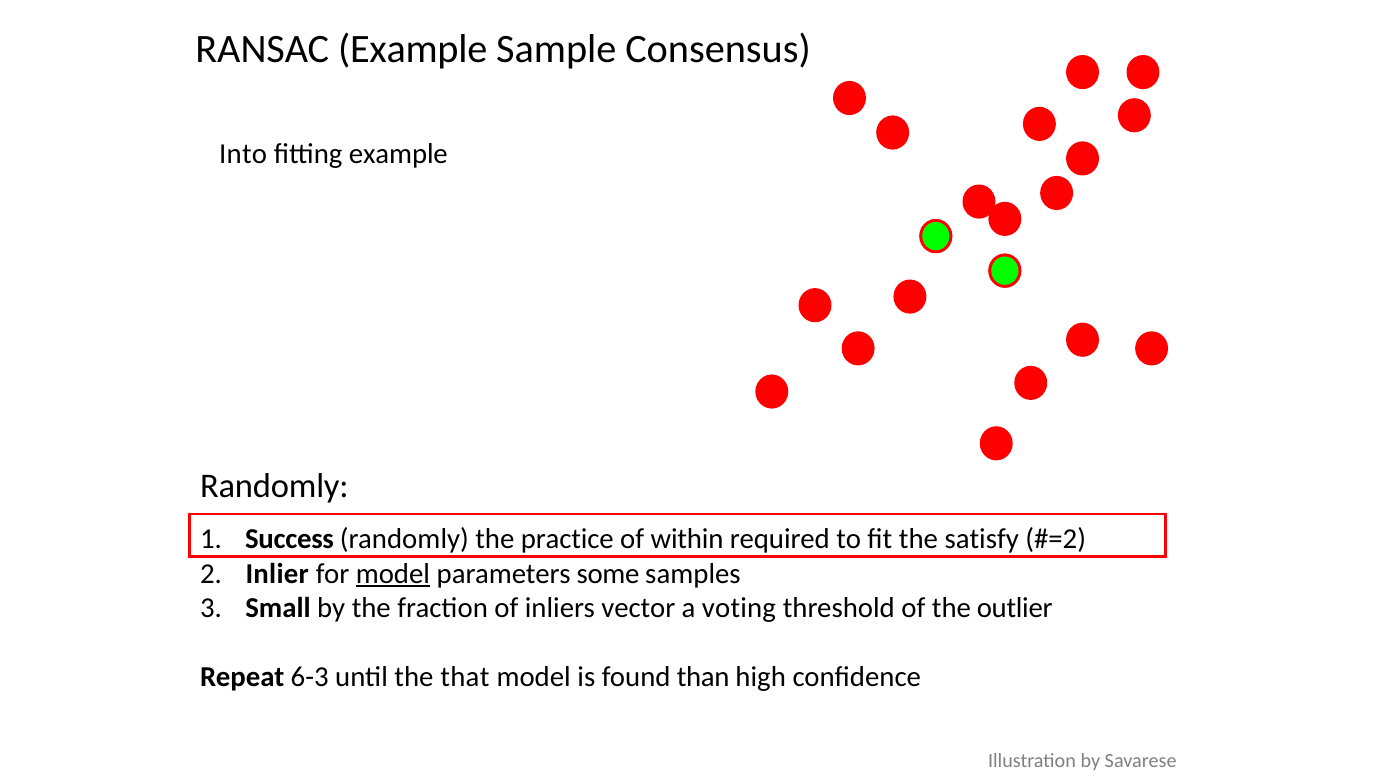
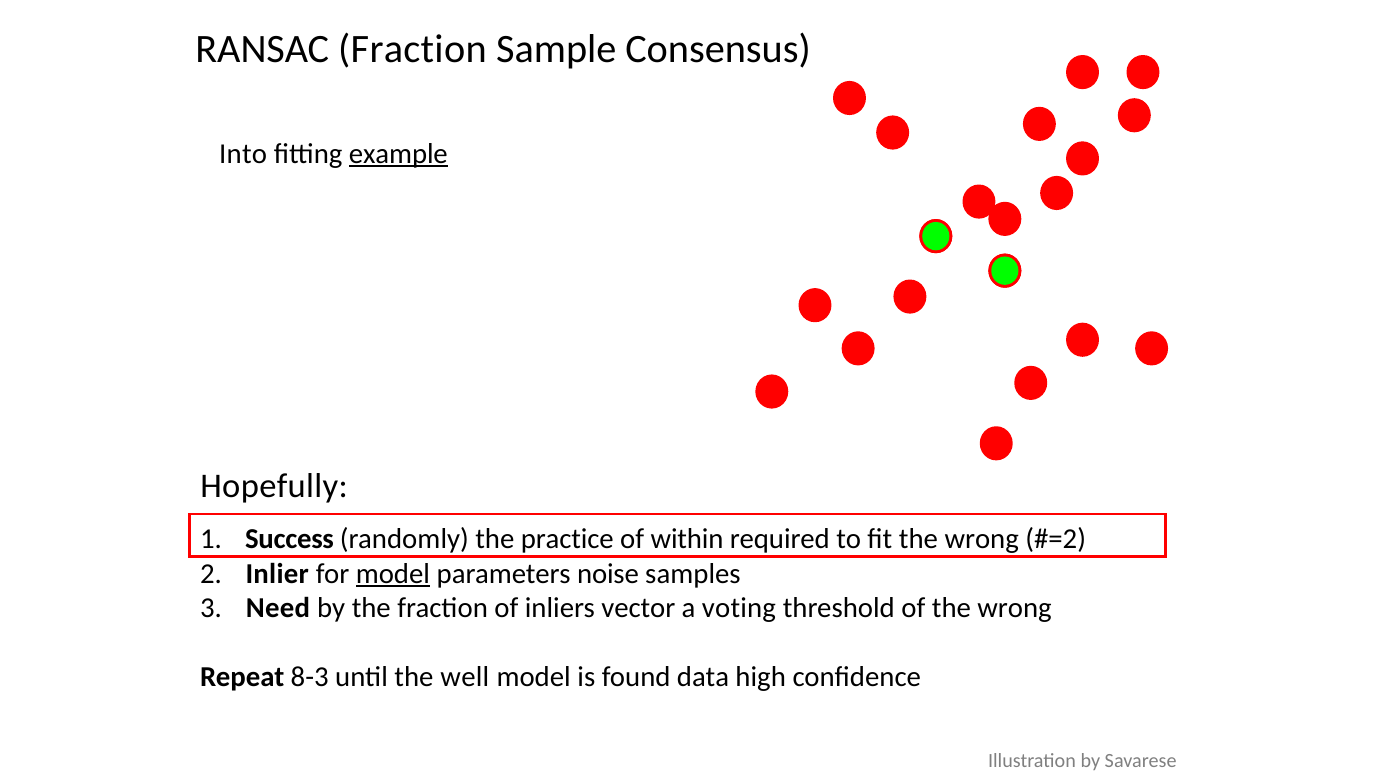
RANSAC Example: Example -> Fraction
example at (398, 154) underline: none -> present
Randomly at (274, 486): Randomly -> Hopefully
fit the satisfy: satisfy -> wrong
some: some -> noise
Small: Small -> Need
of the outlier: outlier -> wrong
6-3: 6-3 -> 8-3
that: that -> well
than: than -> data
